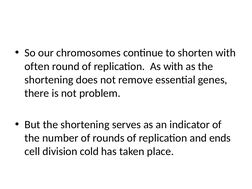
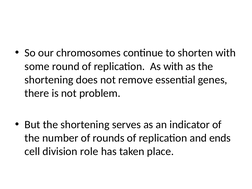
often: often -> some
cold: cold -> role
